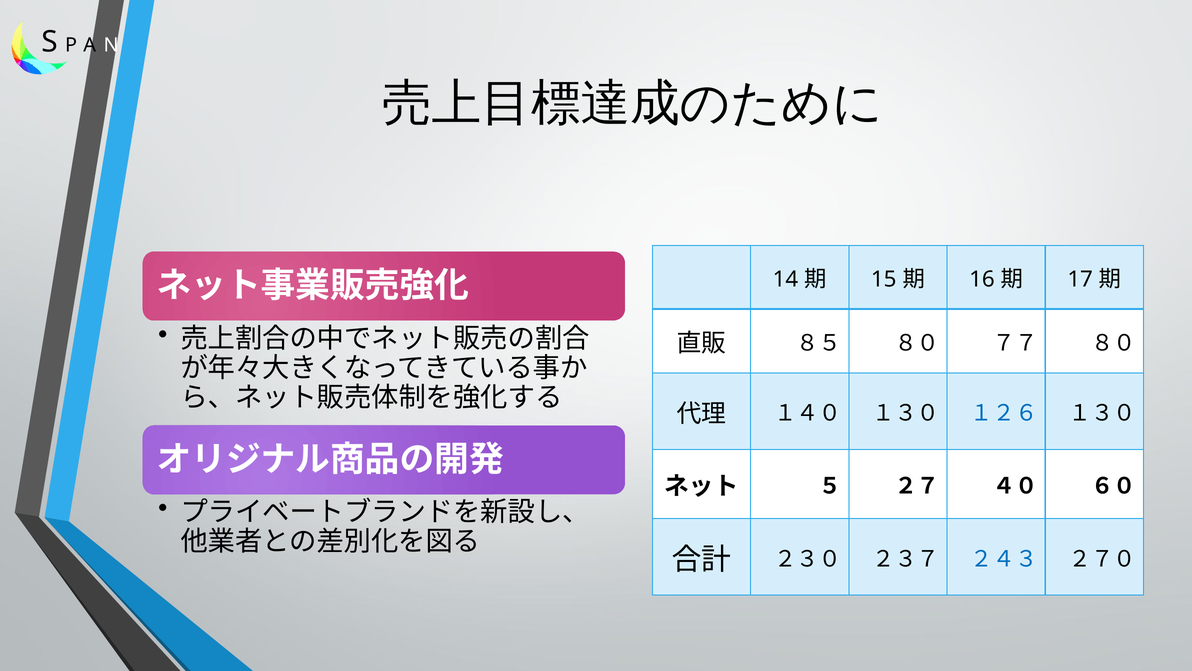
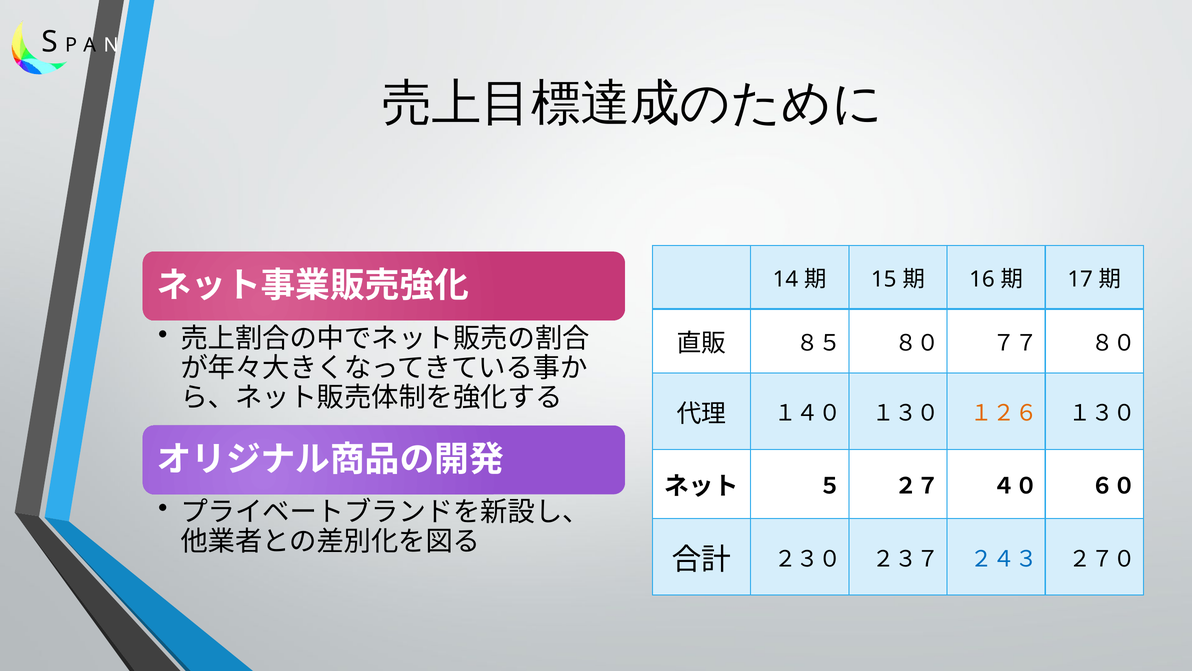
１２６ colour: blue -> orange
